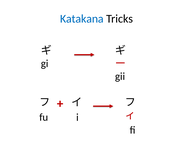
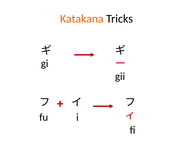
Katakana colour: blue -> orange
